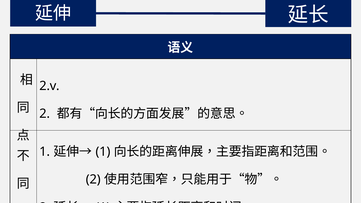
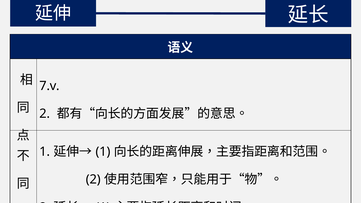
2.v: 2.v -> 7.v
